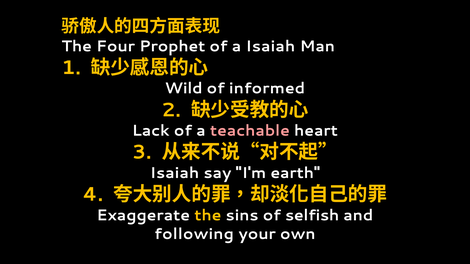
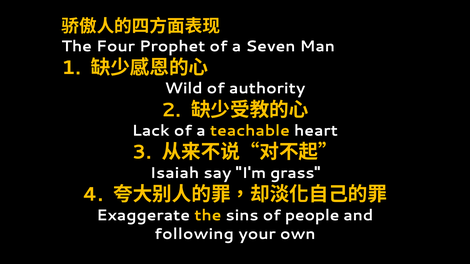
a Isaiah: Isaiah -> Seven
informed: informed -> authority
teachable colour: pink -> yellow
earth: earth -> grass
selfish: selfish -> people
